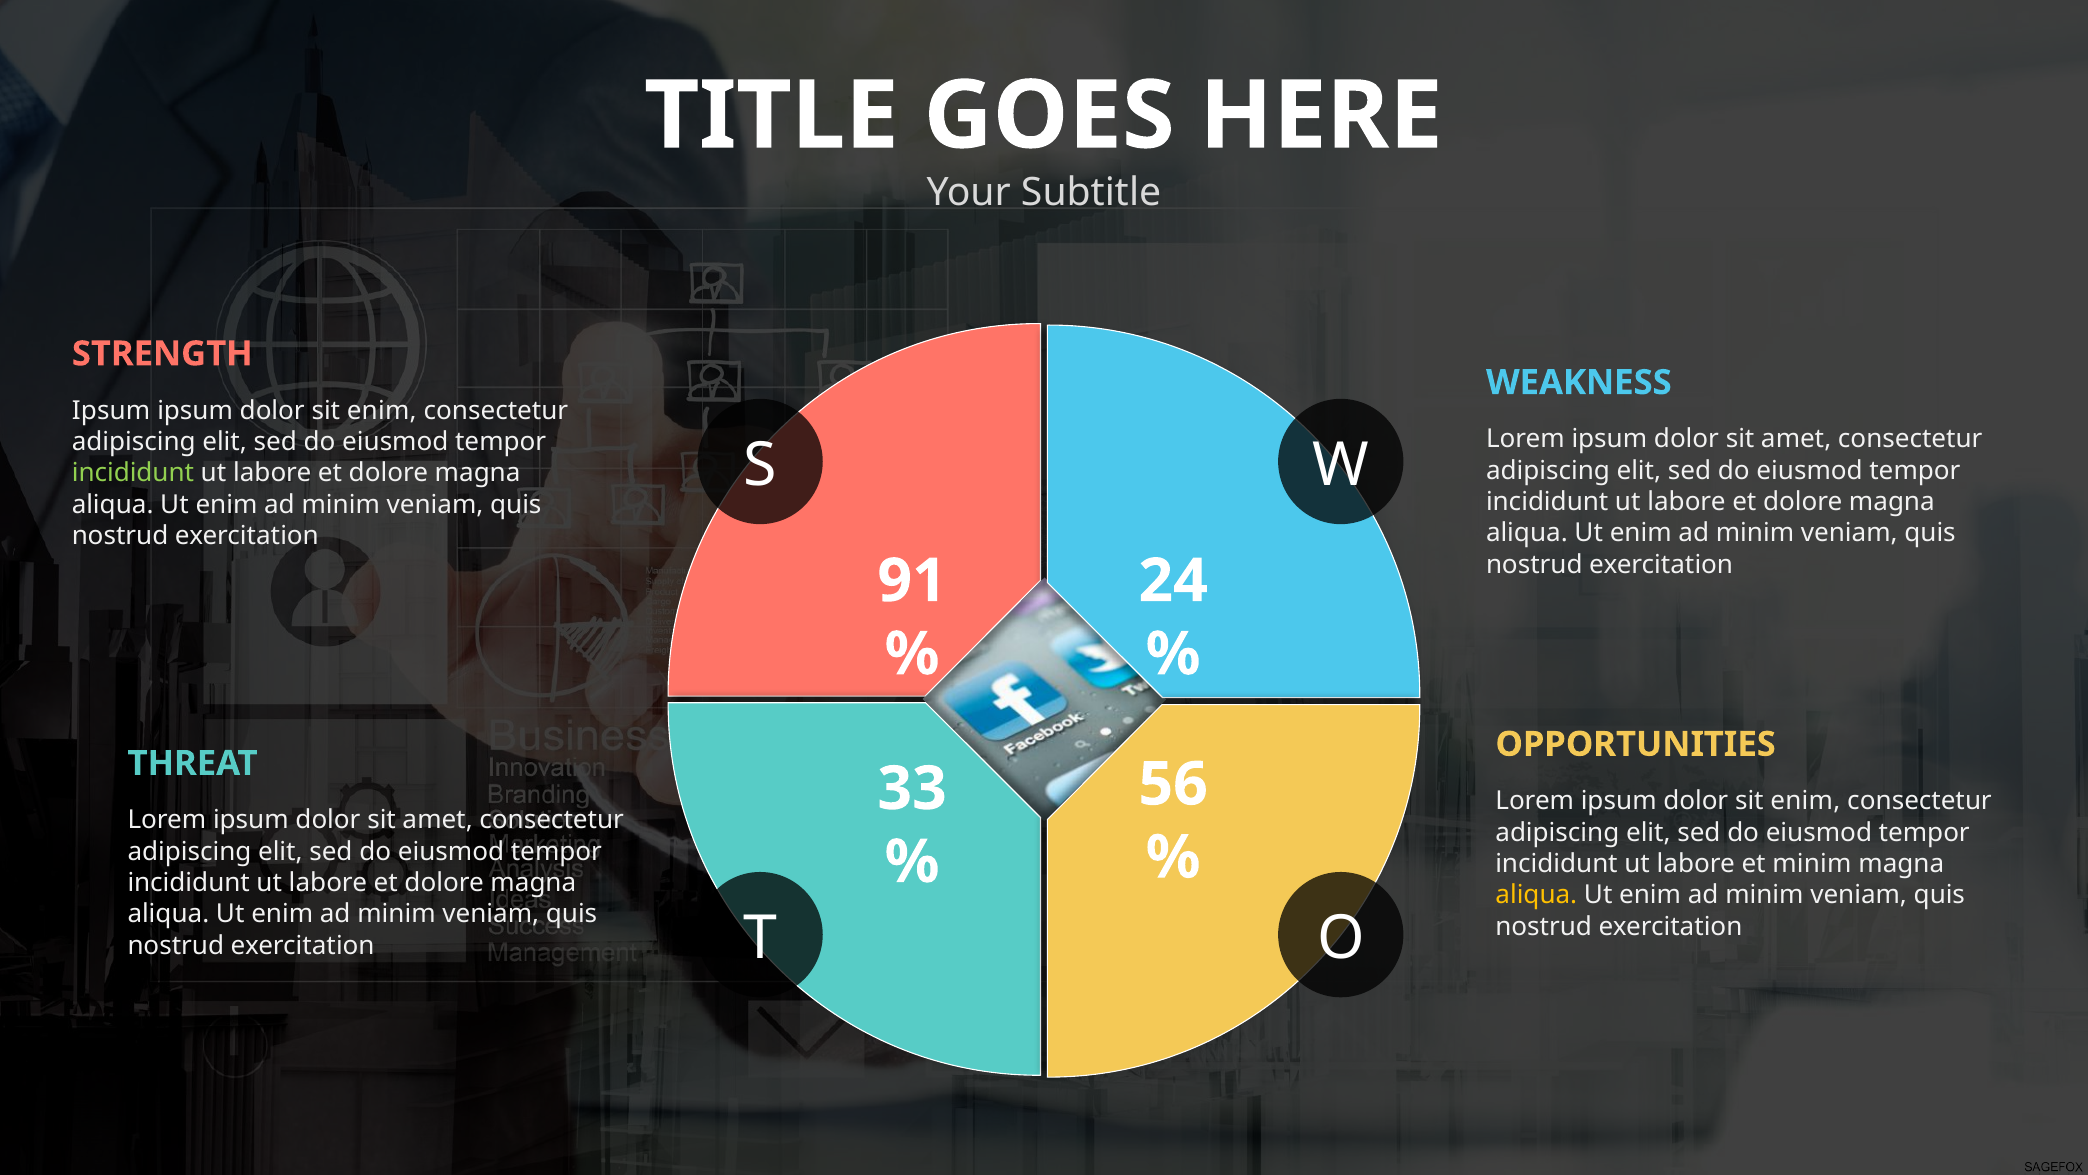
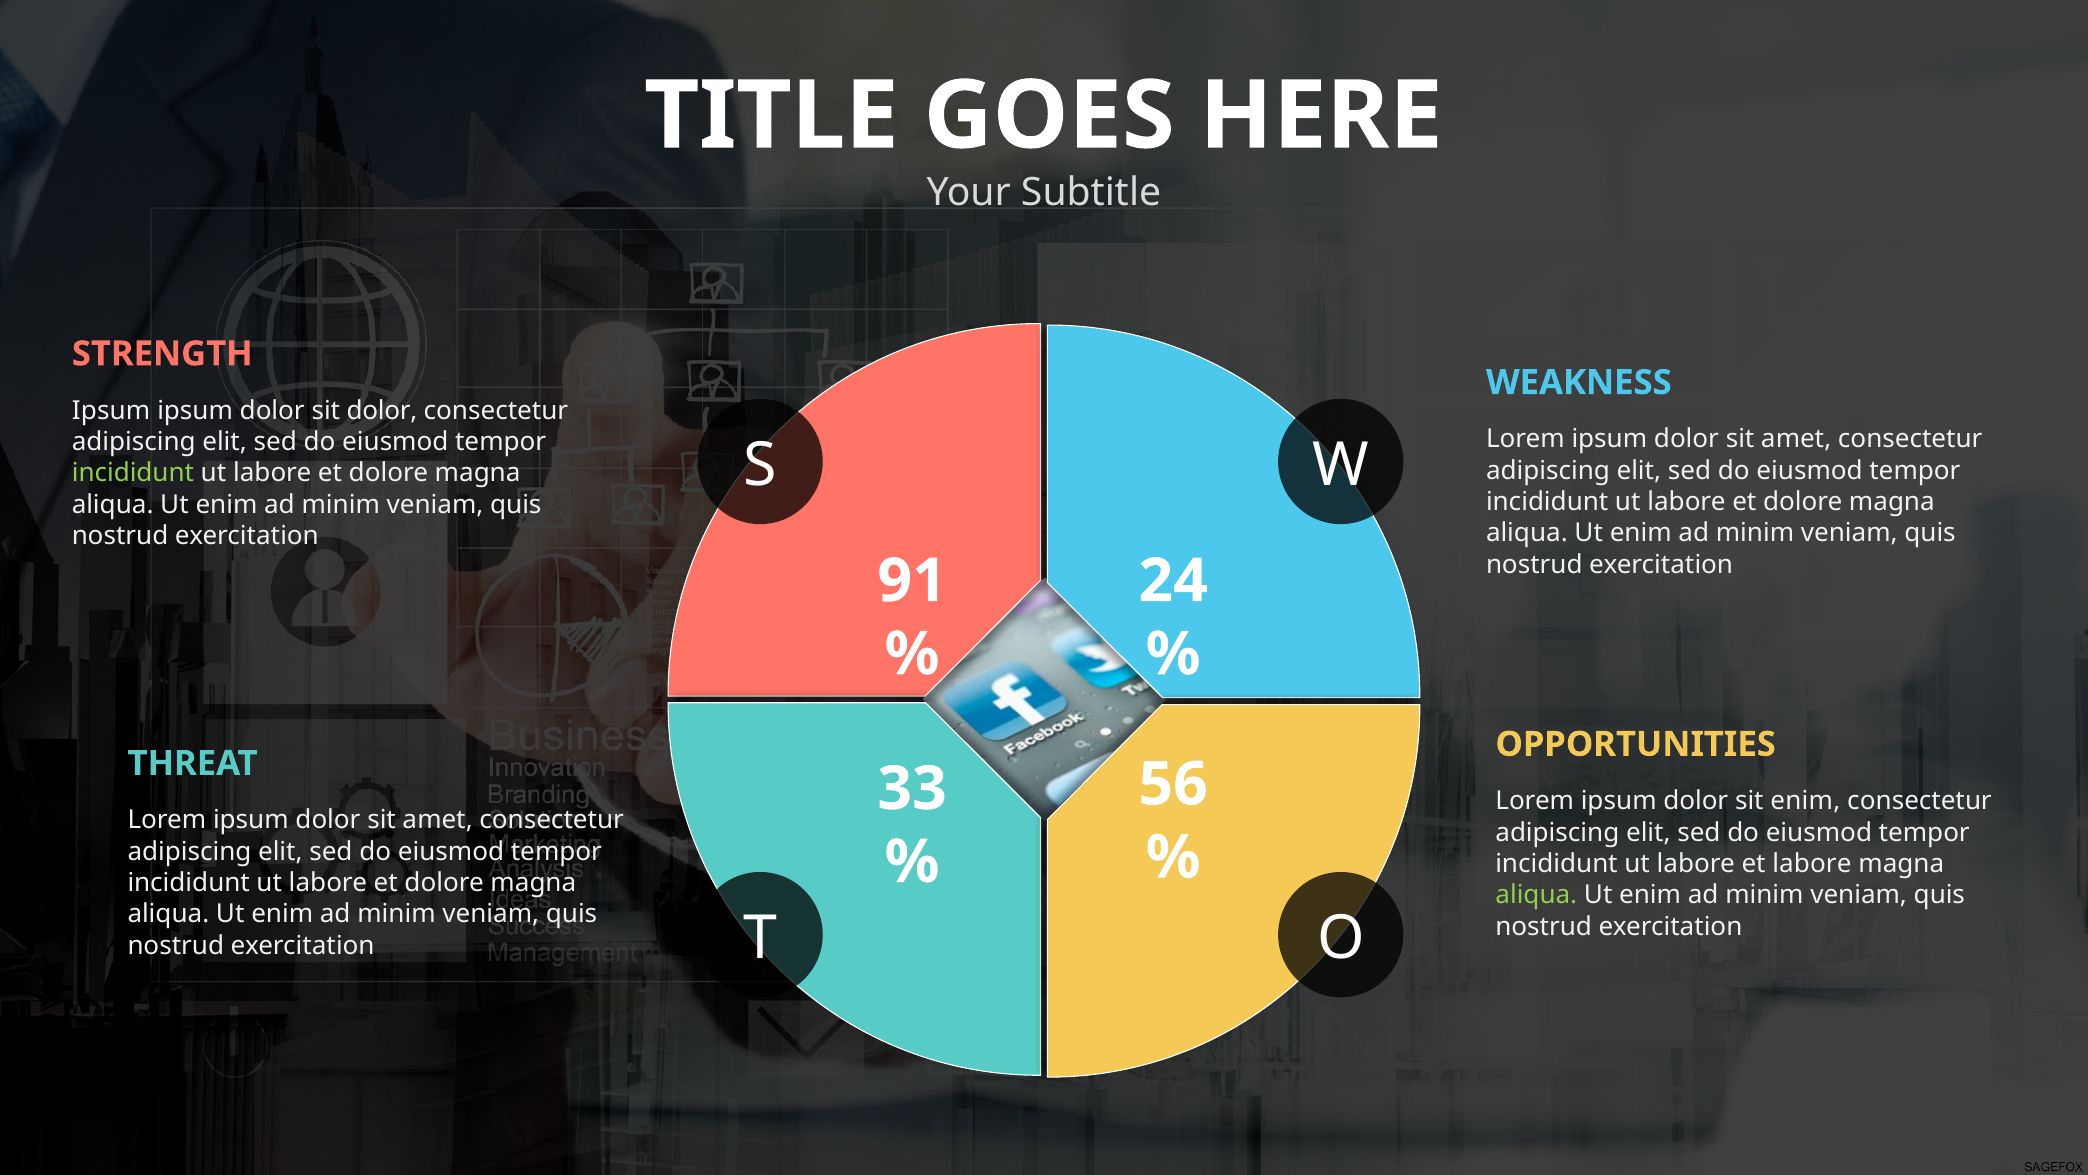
enim at (382, 410): enim -> dolor
et minim: minim -> labore
aliqua at (1536, 895) colour: yellow -> light green
